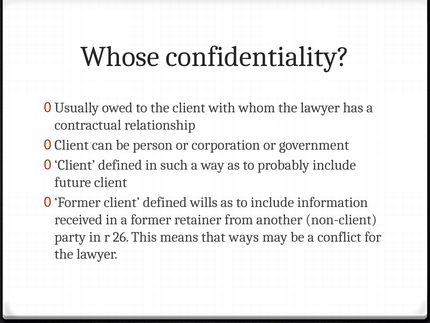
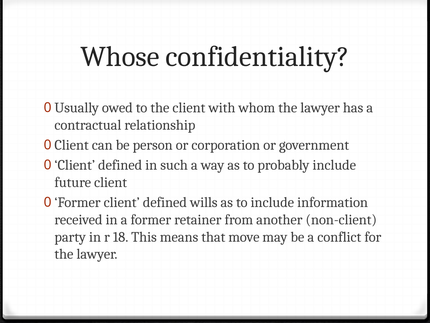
26: 26 -> 18
ways: ways -> move
